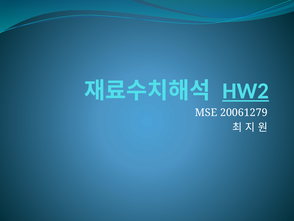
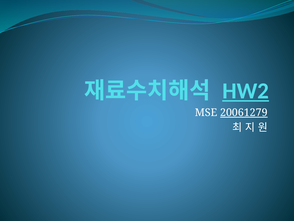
20061279 underline: none -> present
